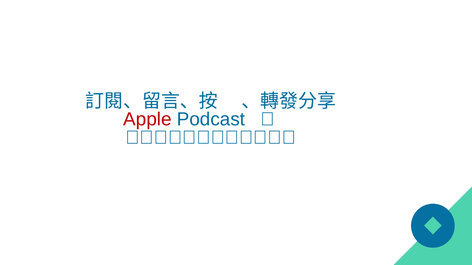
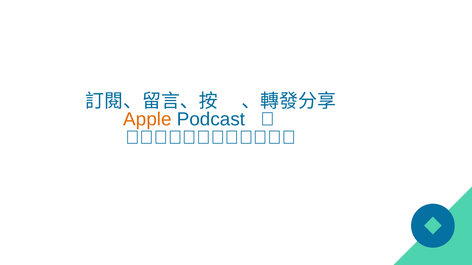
Apple colour: red -> orange
